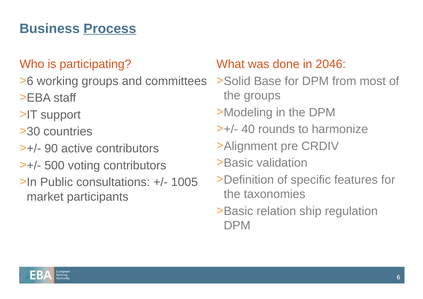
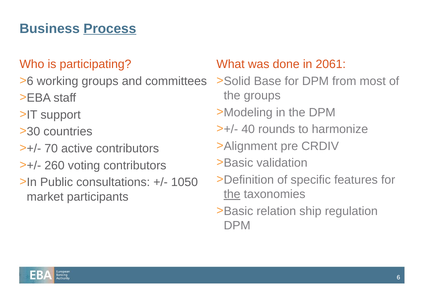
2046: 2046 -> 2061
90: 90 -> 70
500: 500 -> 260
1005: 1005 -> 1050
the at (232, 194) underline: none -> present
